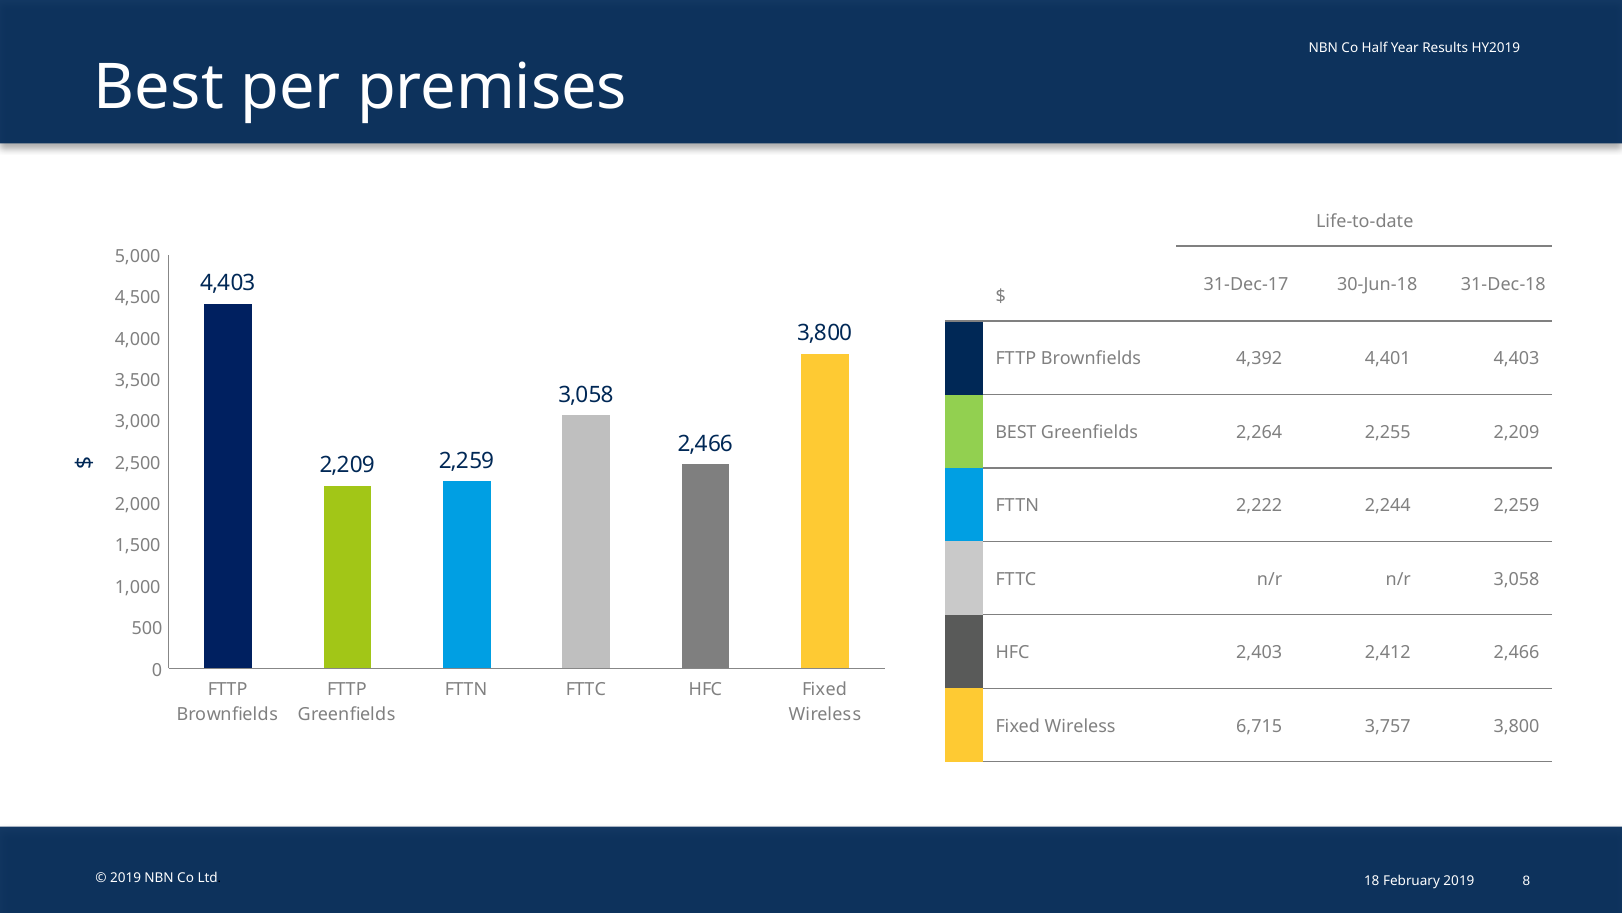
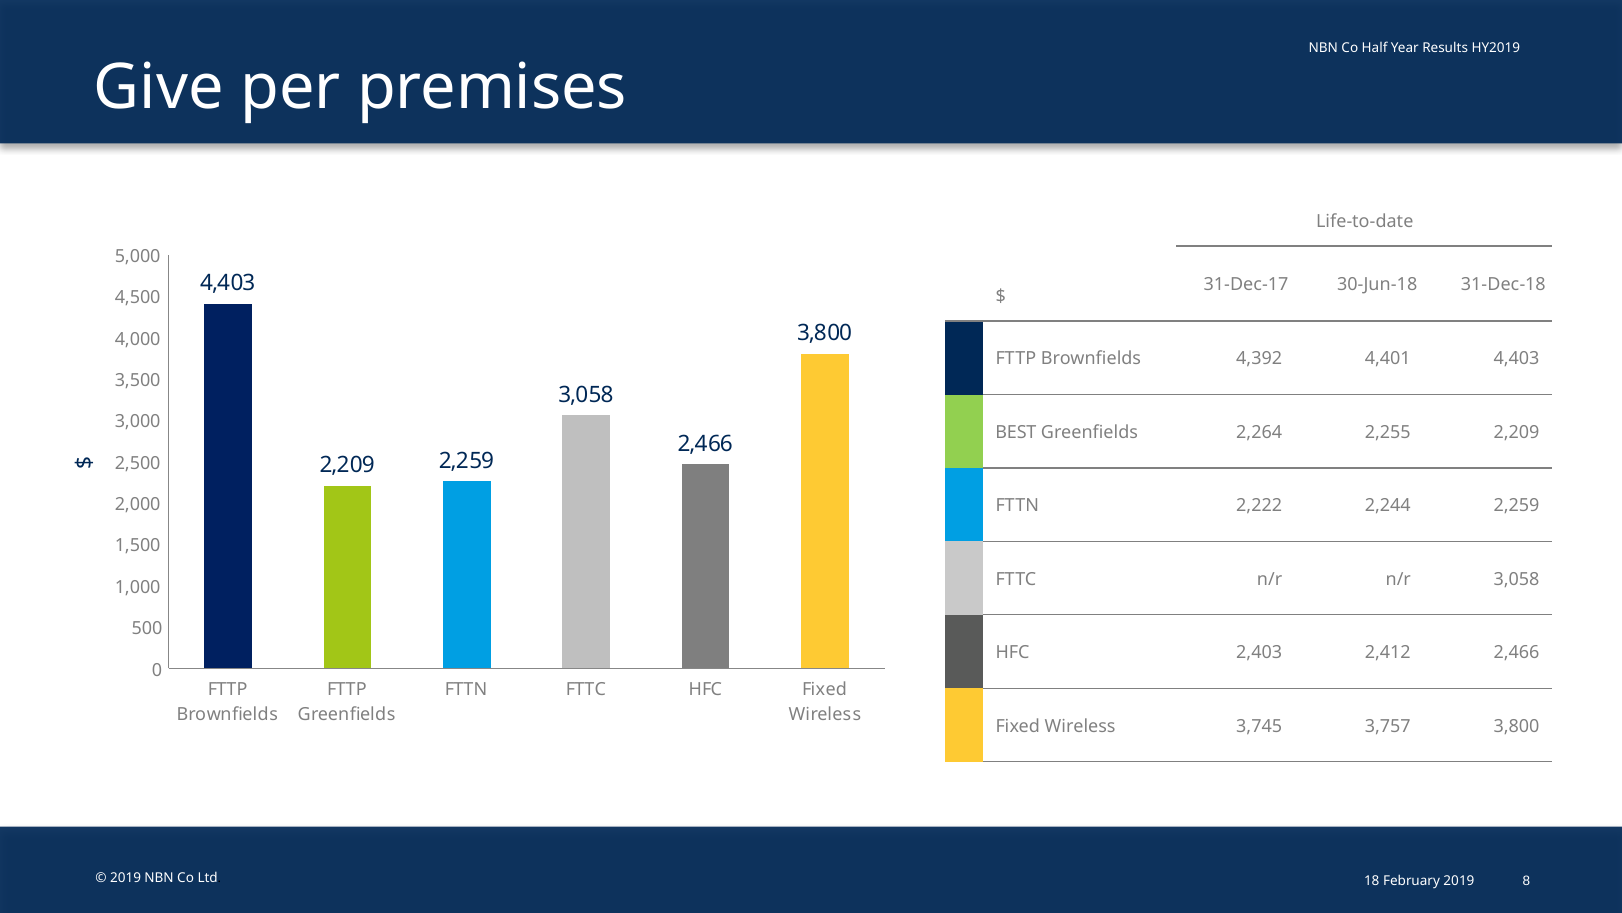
Best at (159, 88): Best -> Give
6,715: 6,715 -> 3,745
